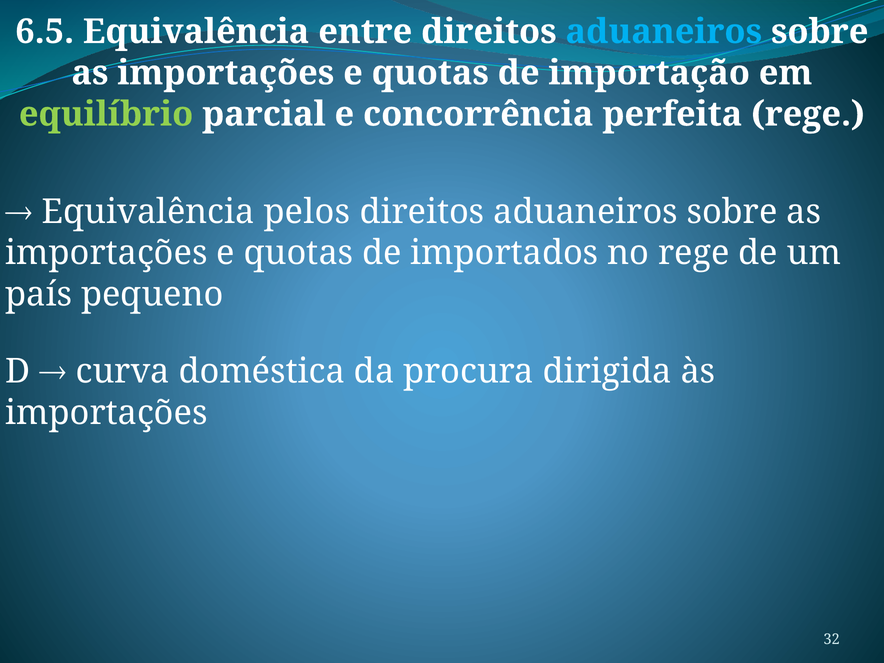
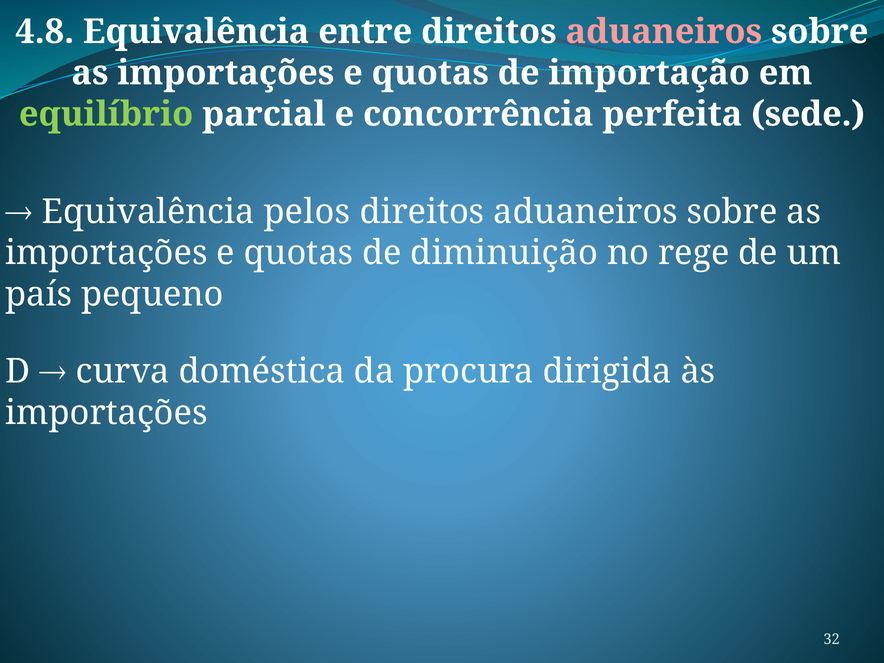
6.5: 6.5 -> 4.8
aduaneiros at (664, 32) colour: light blue -> pink
perfeita rege: rege -> sede
importados: importados -> diminuição
